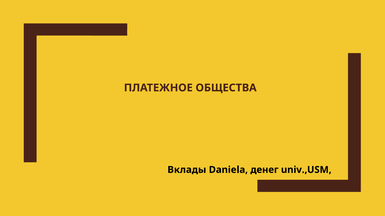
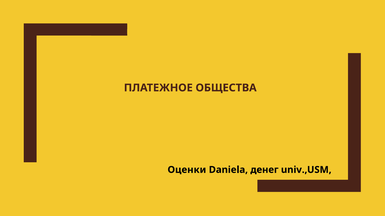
Вклады: Вклады -> Оценки
